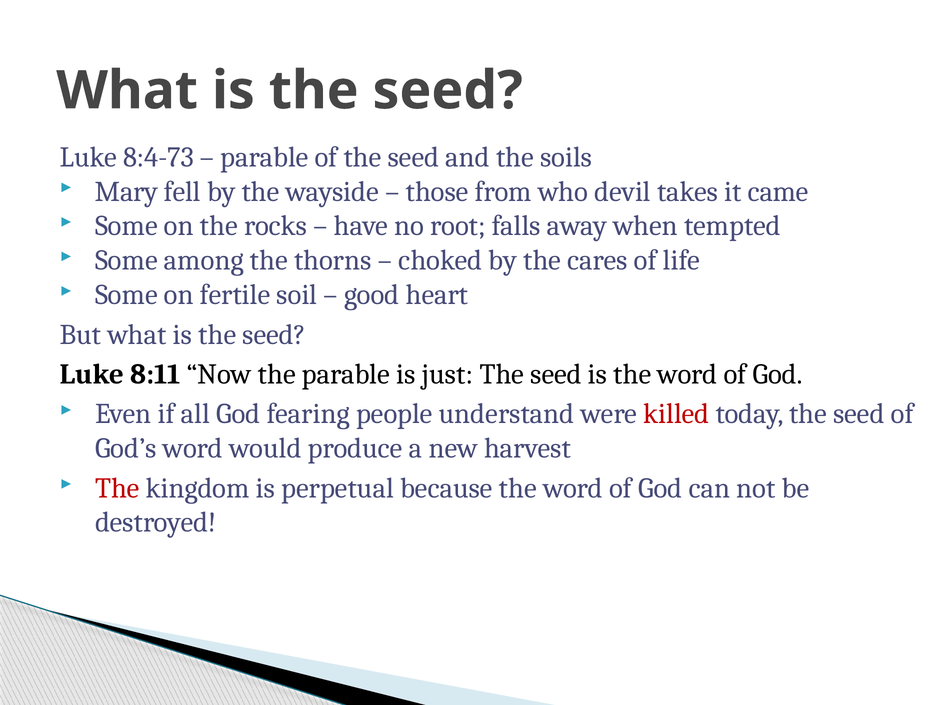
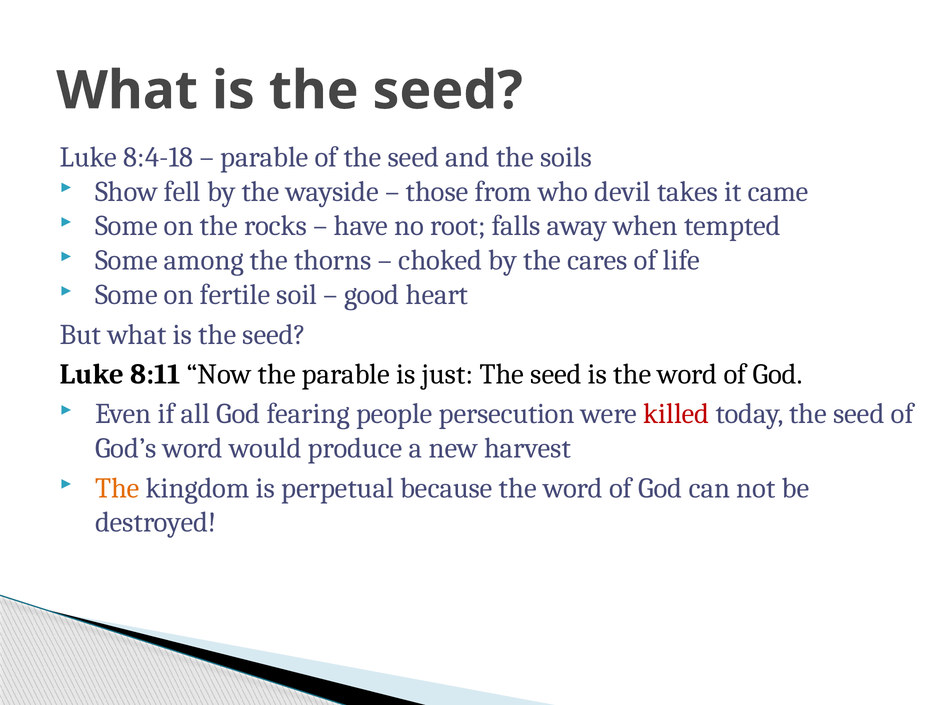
8:4-73: 8:4-73 -> 8:4-18
Mary: Mary -> Show
understand: understand -> persecution
The at (117, 488) colour: red -> orange
